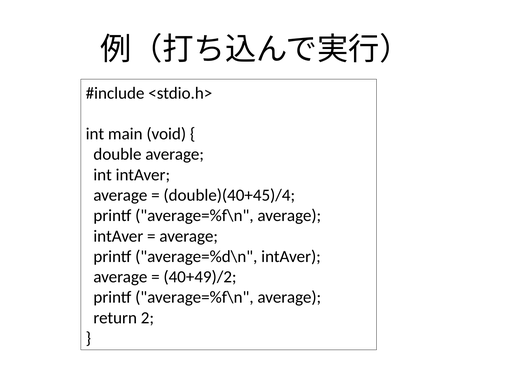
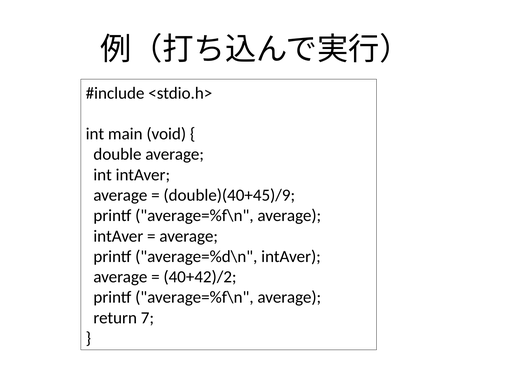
double)(40+45)/4: double)(40+45)/4 -> double)(40+45)/9
40+49)/2: 40+49)/2 -> 40+42)/2
2: 2 -> 7
